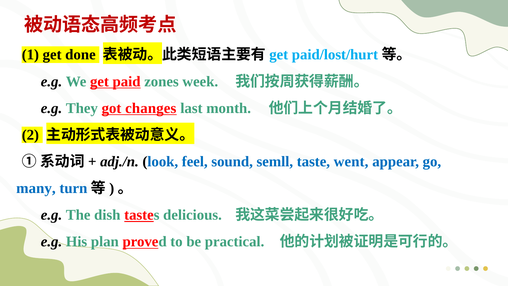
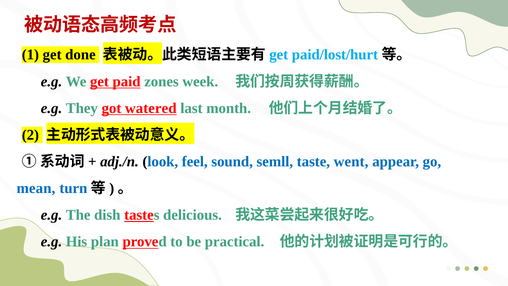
changes: changes -> watered
many: many -> mean
